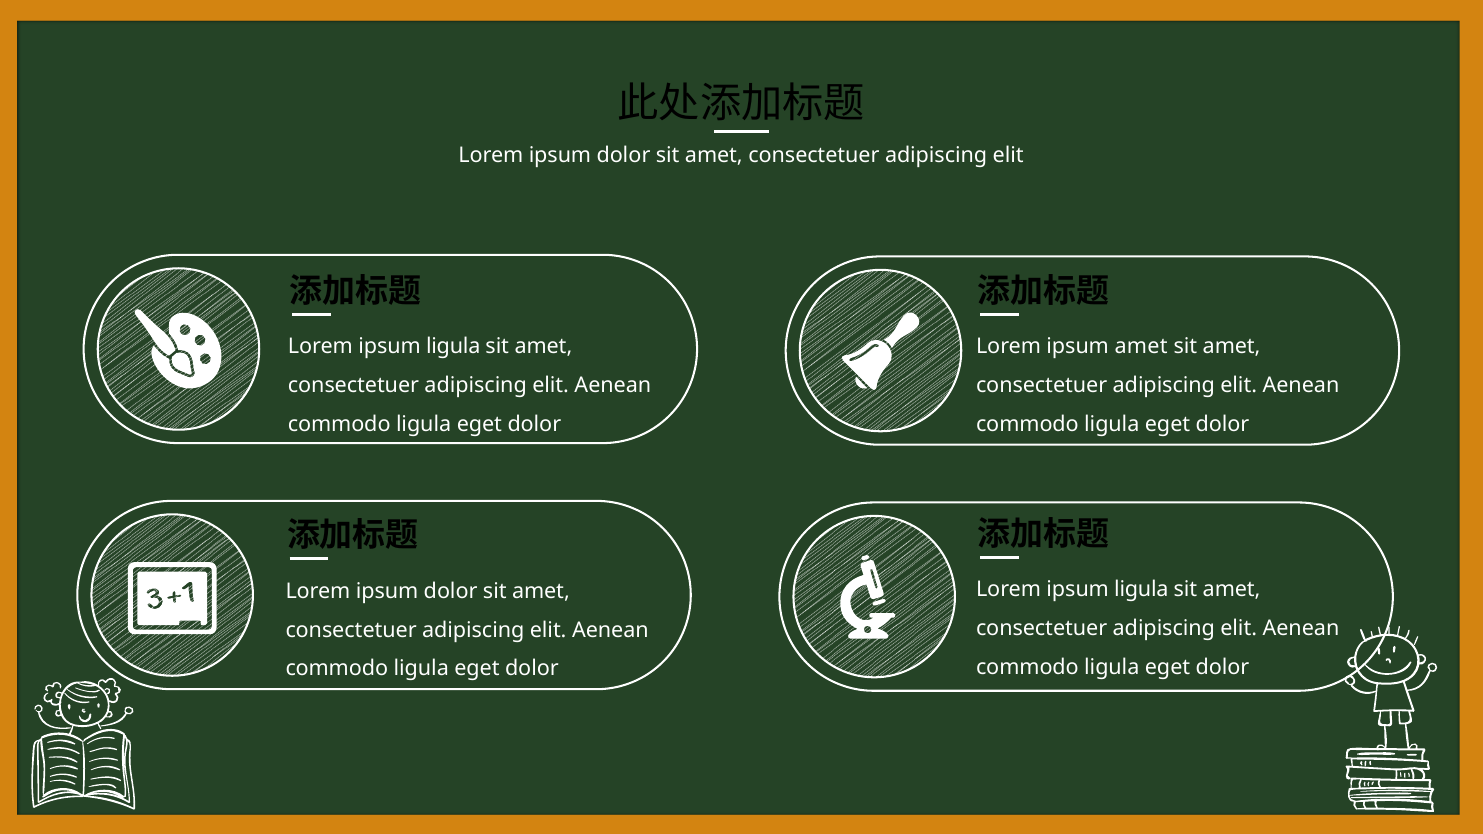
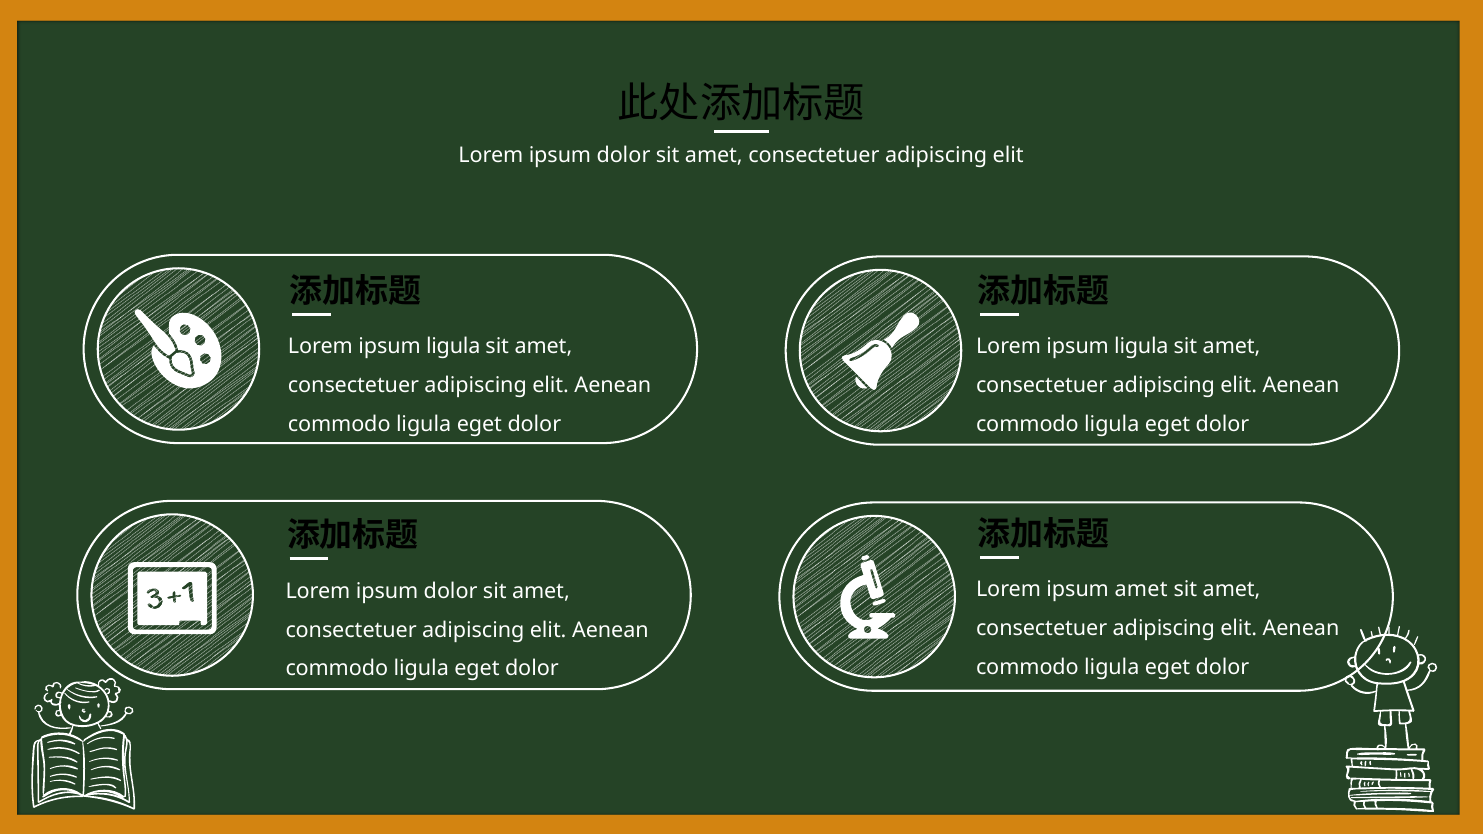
amet at (1141, 347): amet -> ligula
ligula at (1141, 590): ligula -> amet
